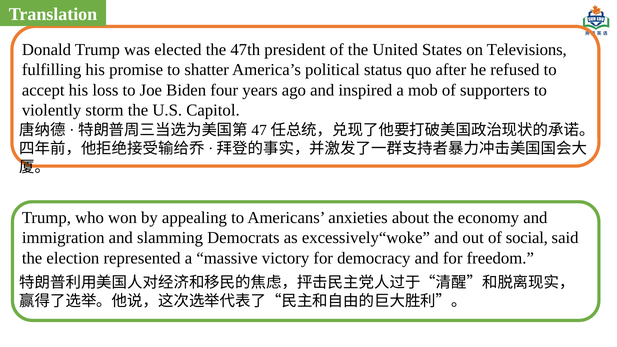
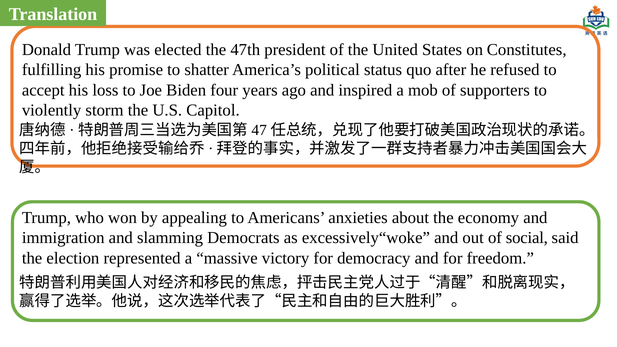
Televisions: Televisions -> Constitutes
